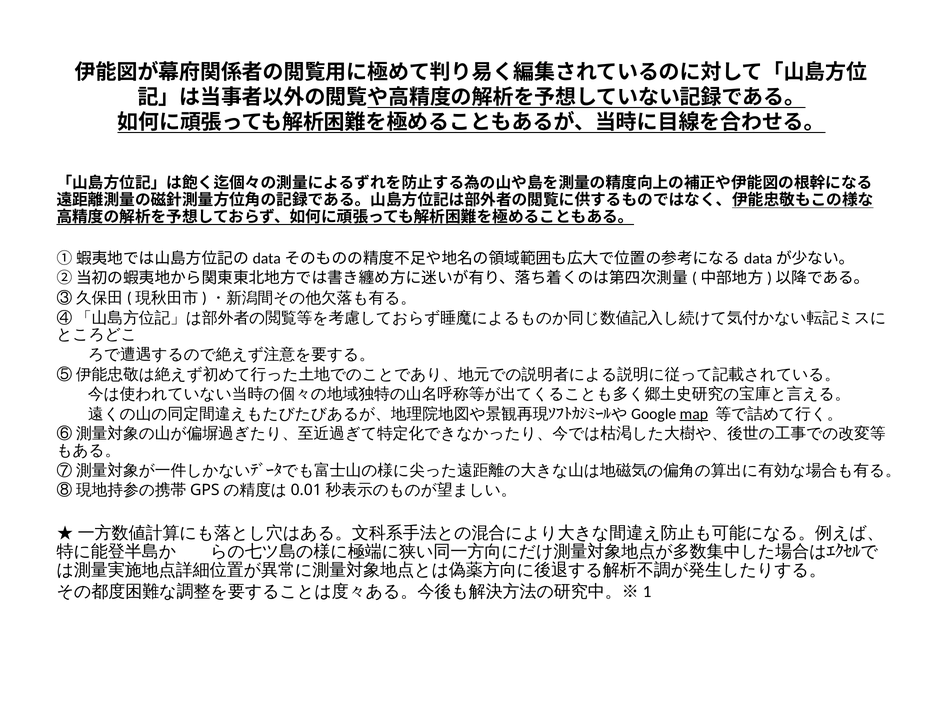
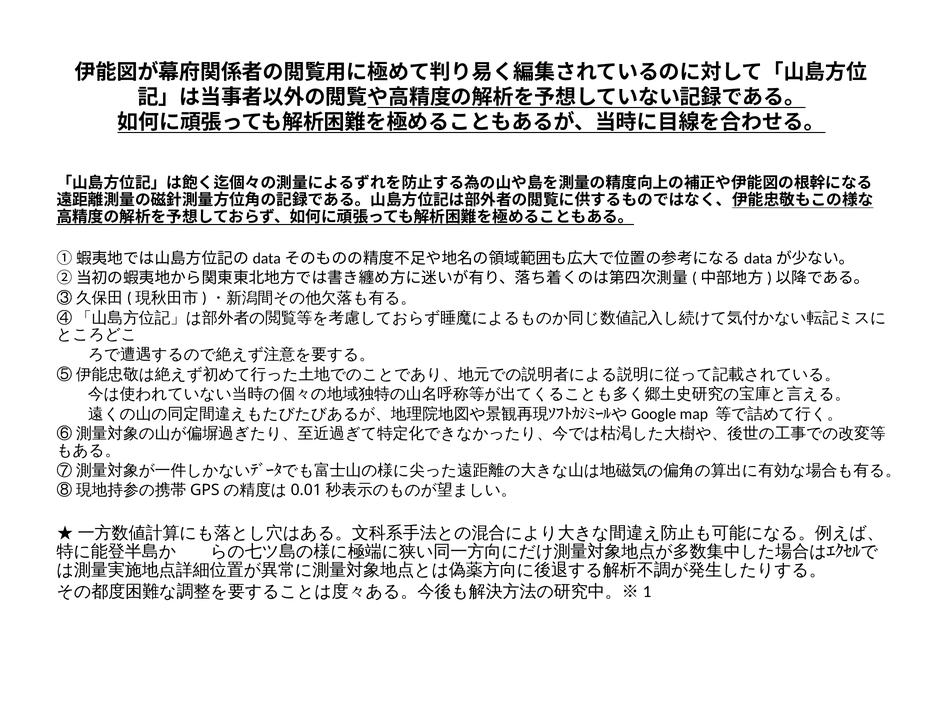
map underline: present -> none
